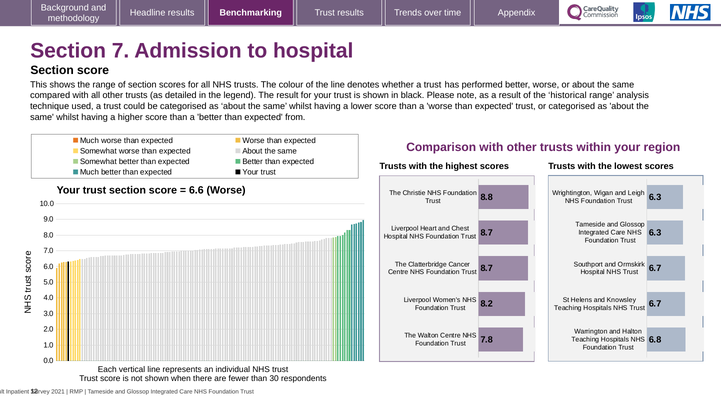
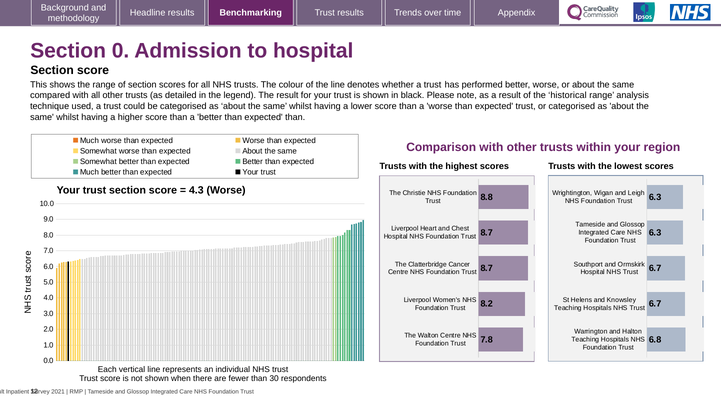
7: 7 -> 0
expected from: from -> than
6.6: 6.6 -> 4.3
